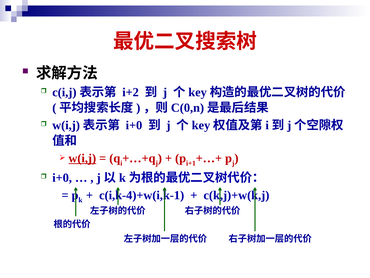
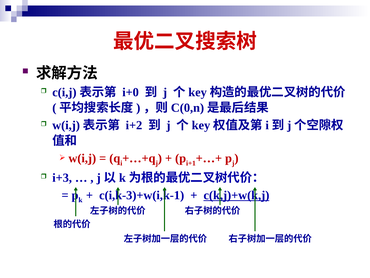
i+2: i+2 -> i+0
i+0 at (134, 125): i+0 -> i+2
w(i,j underline: present -> none
i+0 at (62, 178): i+0 -> i+3
c(i,k-4)+w(i,k-1: c(i,k-4)+w(i,k-1 -> c(i,k-3)+w(i,k-1
c(k,j)+w(k,j underline: none -> present
